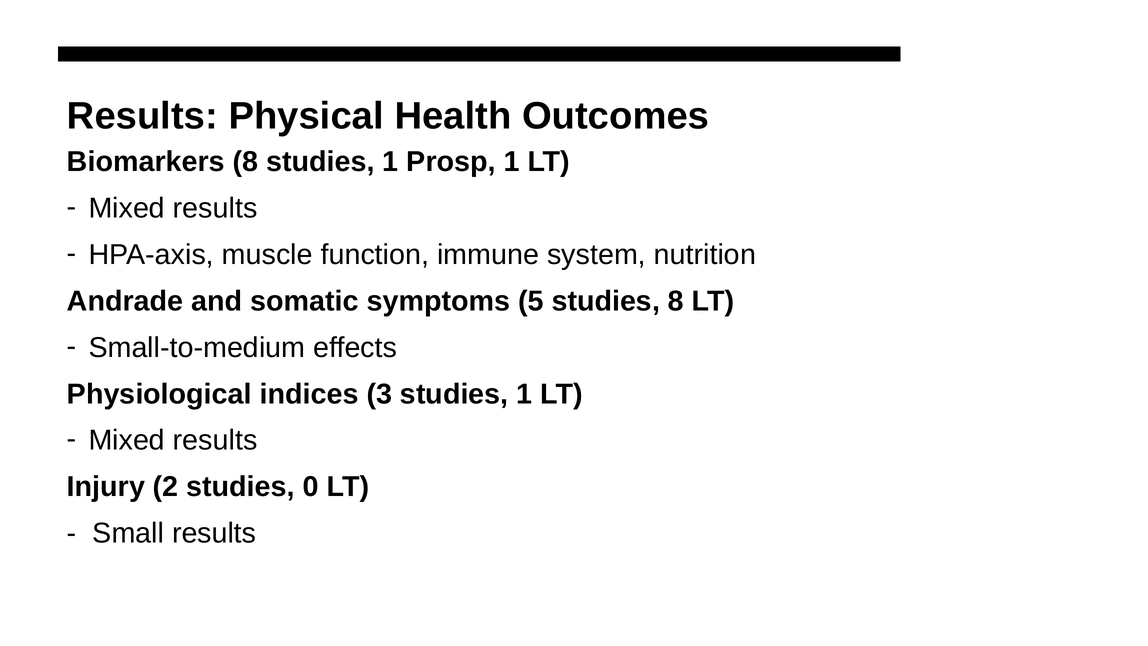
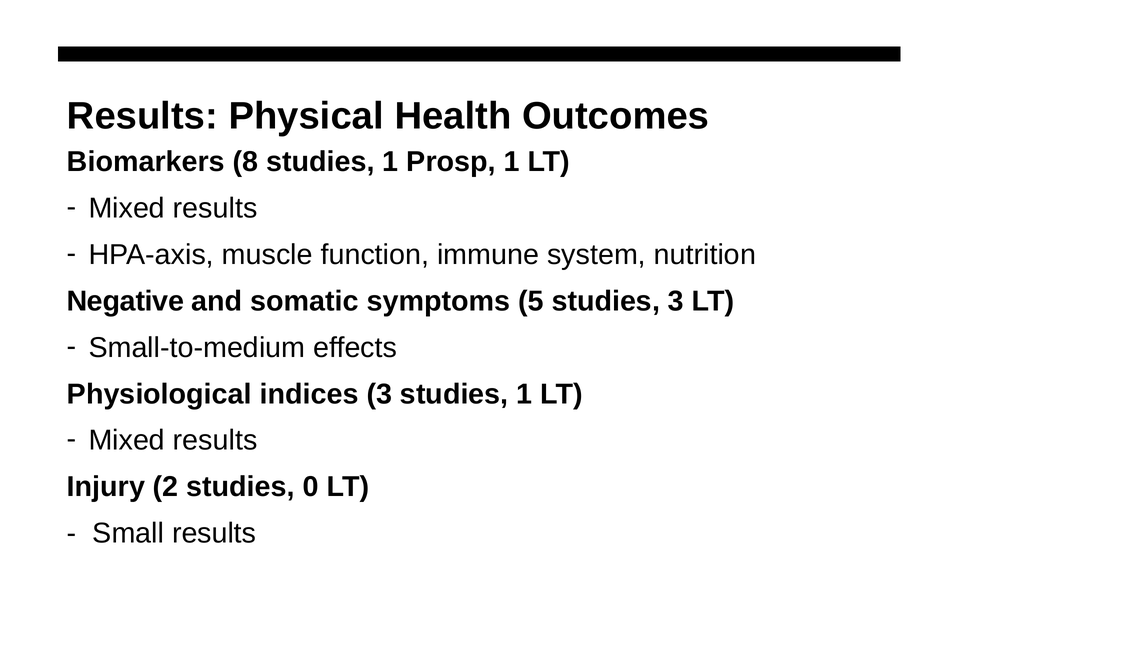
Andrade: Andrade -> Negative
studies 8: 8 -> 3
